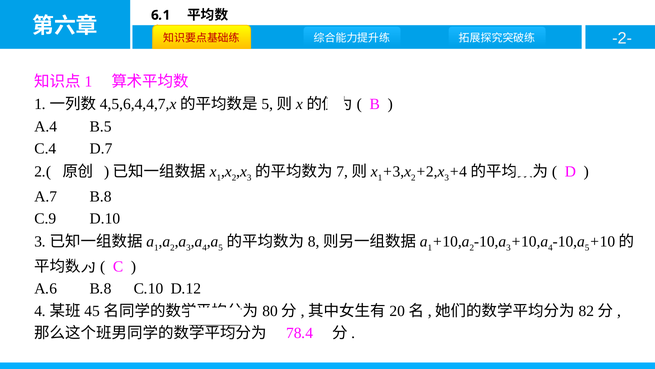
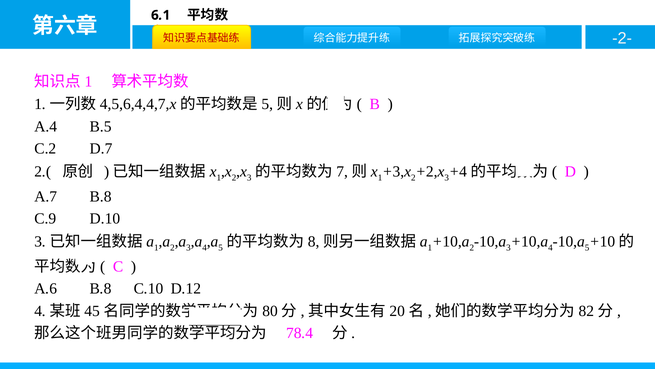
C.4: C.4 -> C.2
